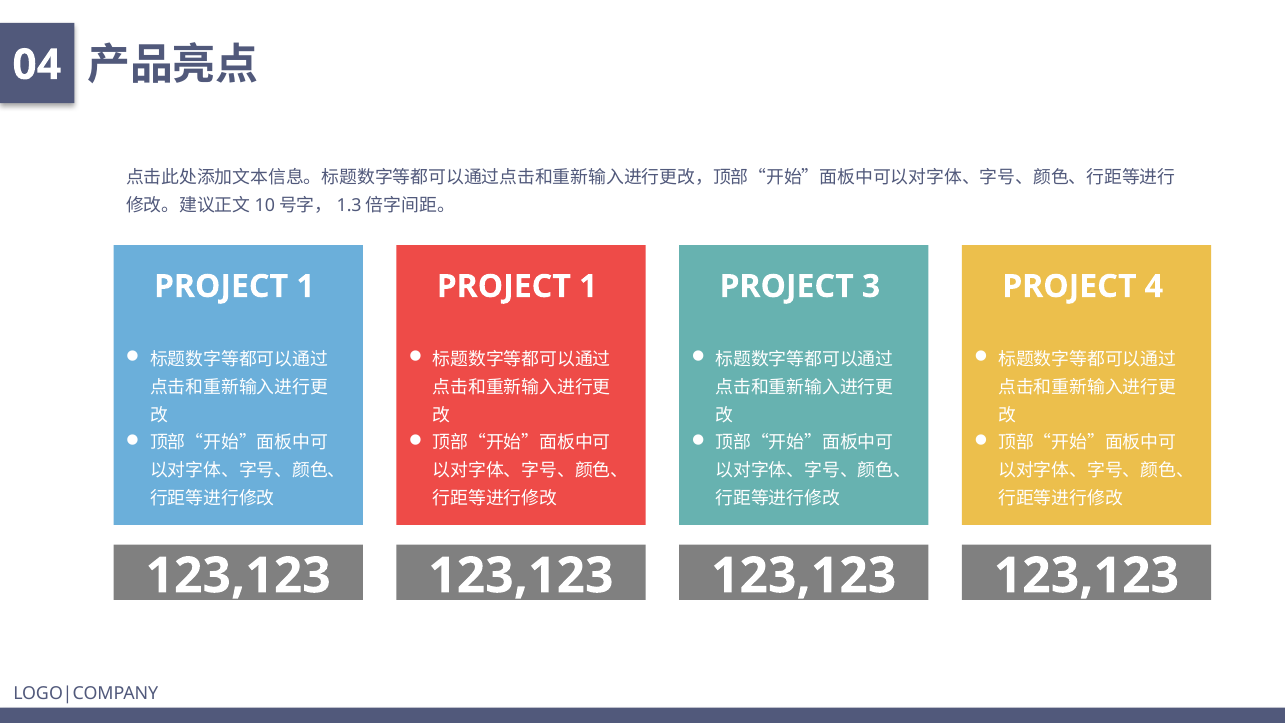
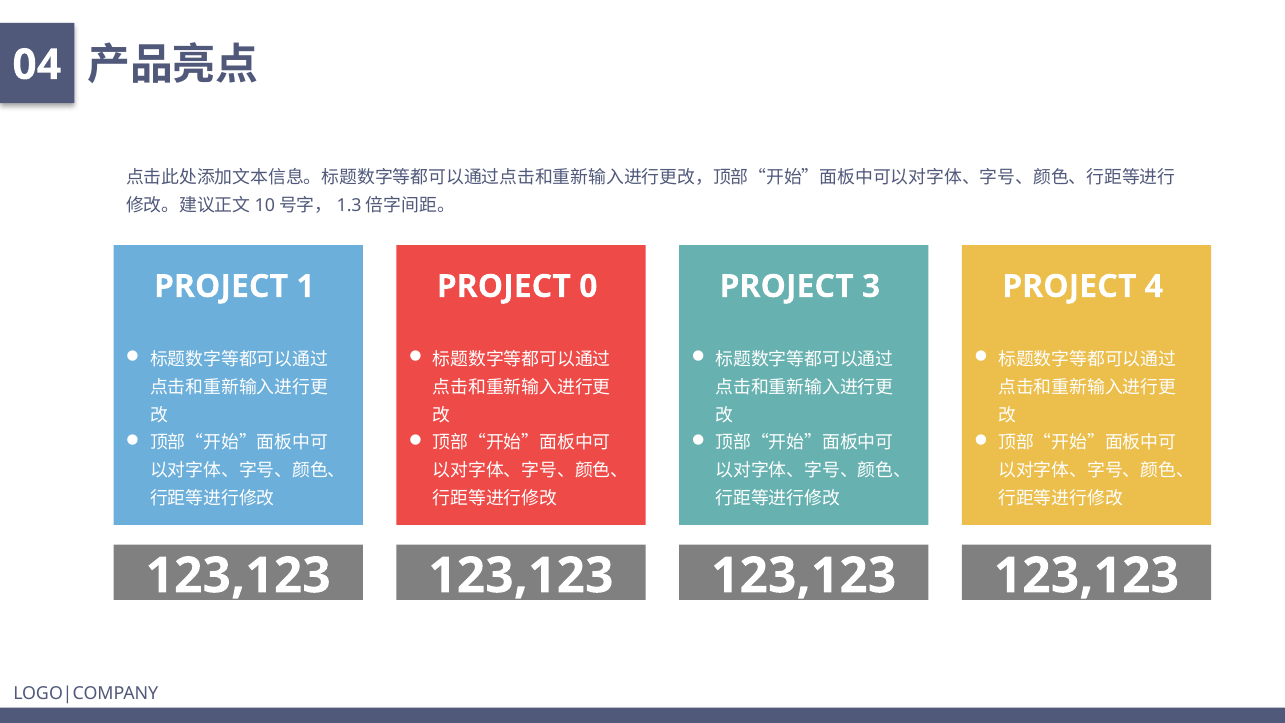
1 at (588, 286): 1 -> 0
